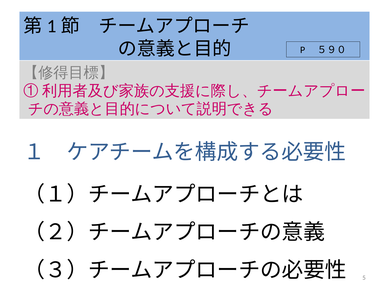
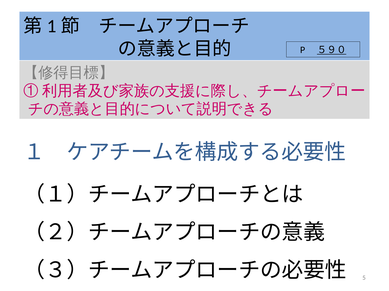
５９０ underline: none -> present
